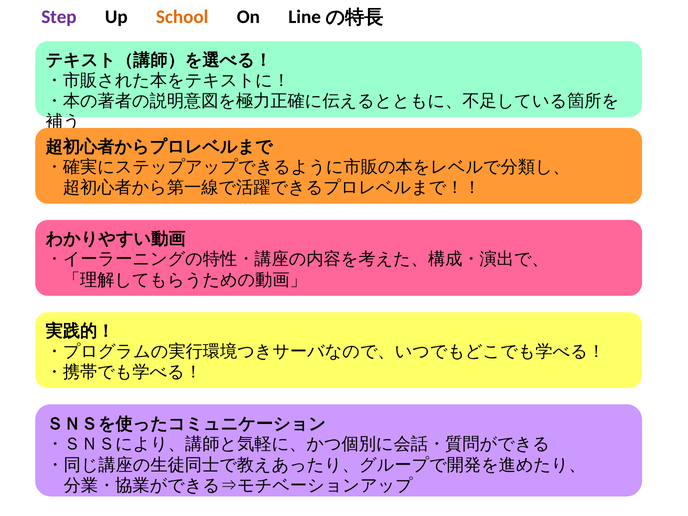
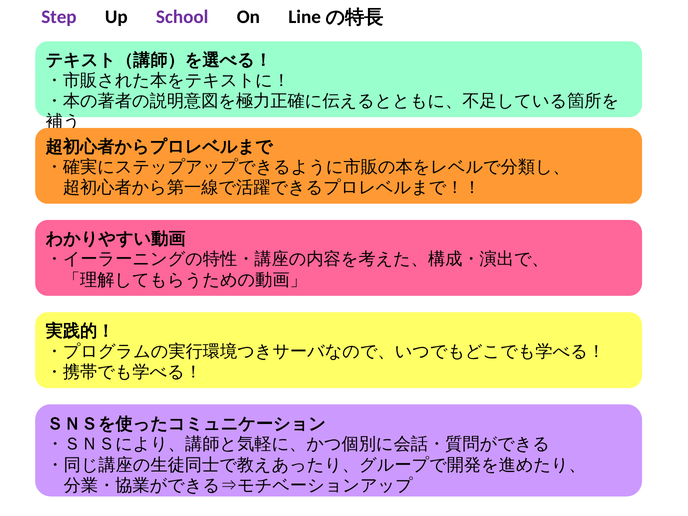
School colour: orange -> purple
